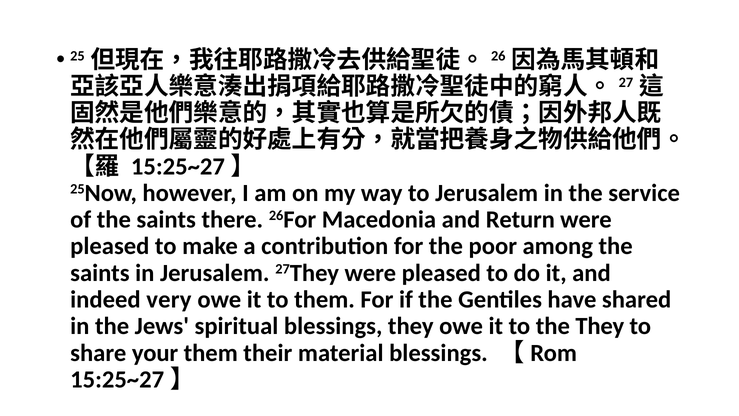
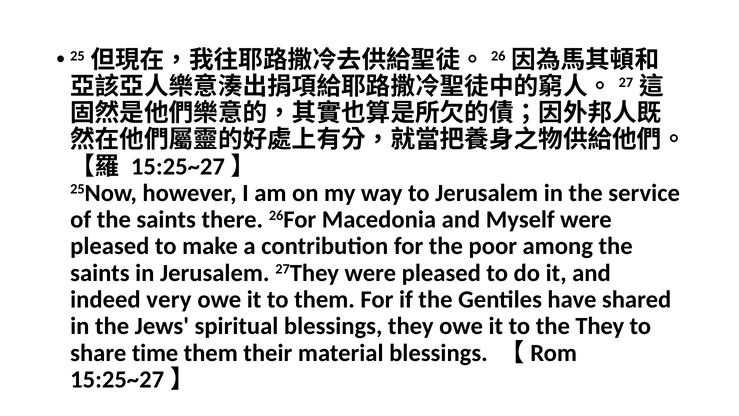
Return: Return -> Myself
your: your -> time
